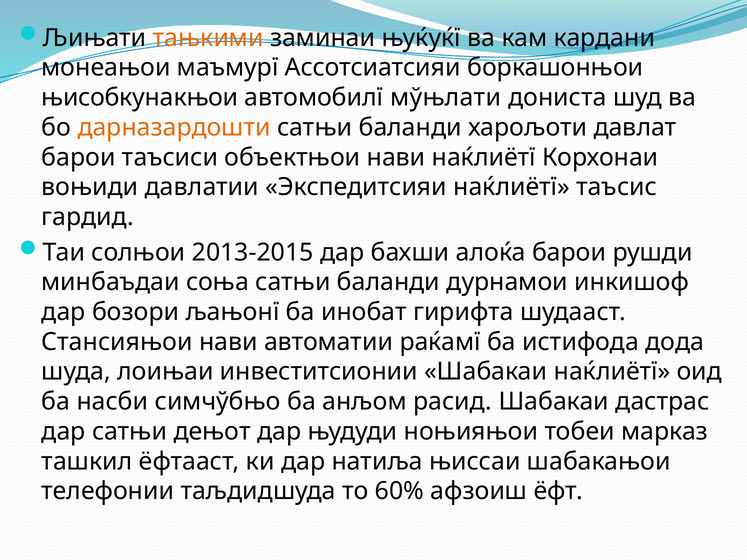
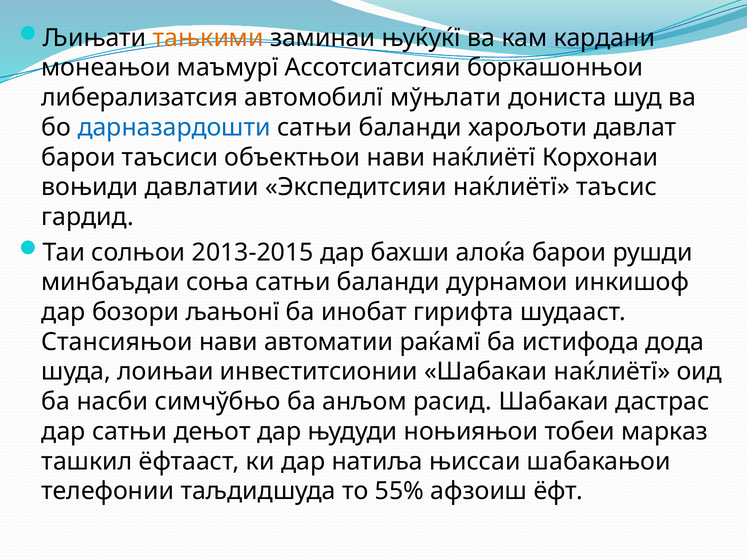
њисобкунакњои: њисобкунакњои -> либерализатсия
дарназардошти colour: orange -> blue
60%: 60% -> 55%
